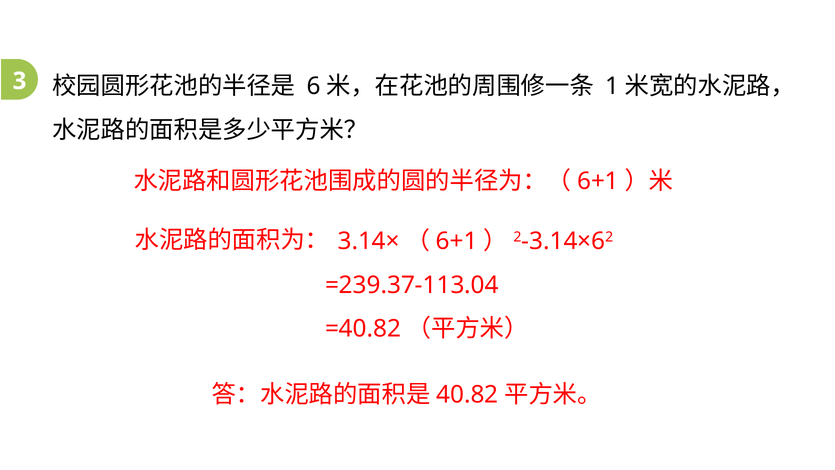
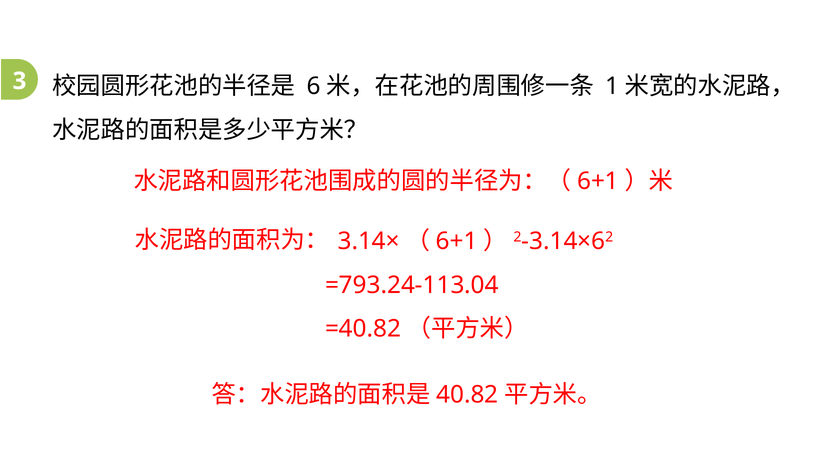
=239.37-113.04: =239.37-113.04 -> =793.24-113.04
